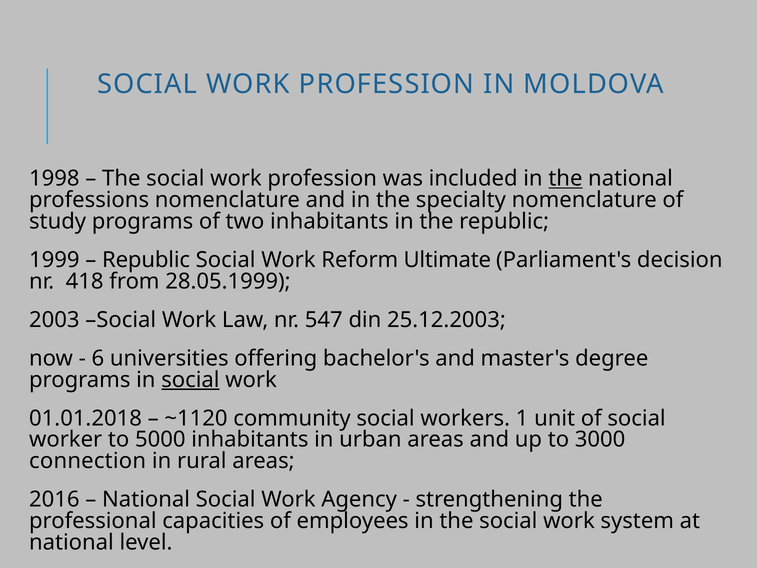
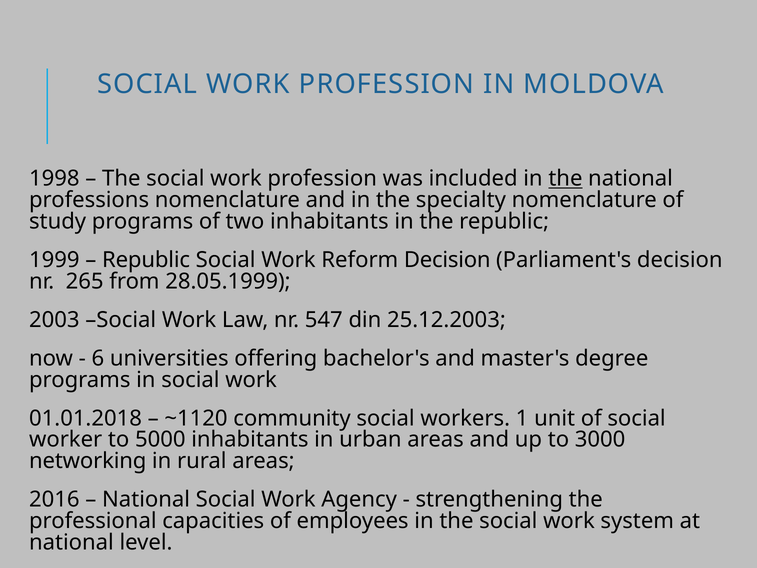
Reform Ultimate: Ultimate -> Decision
418: 418 -> 265
social at (190, 380) underline: present -> none
connection: connection -> networking
